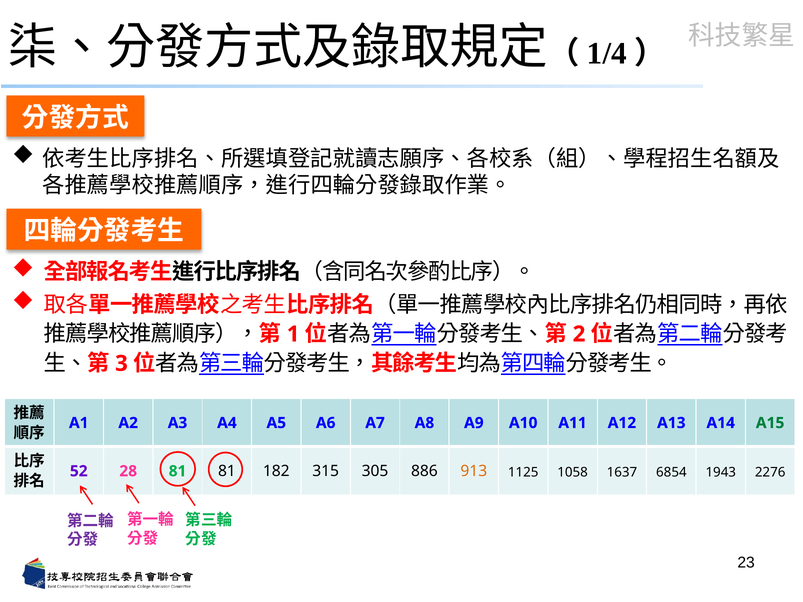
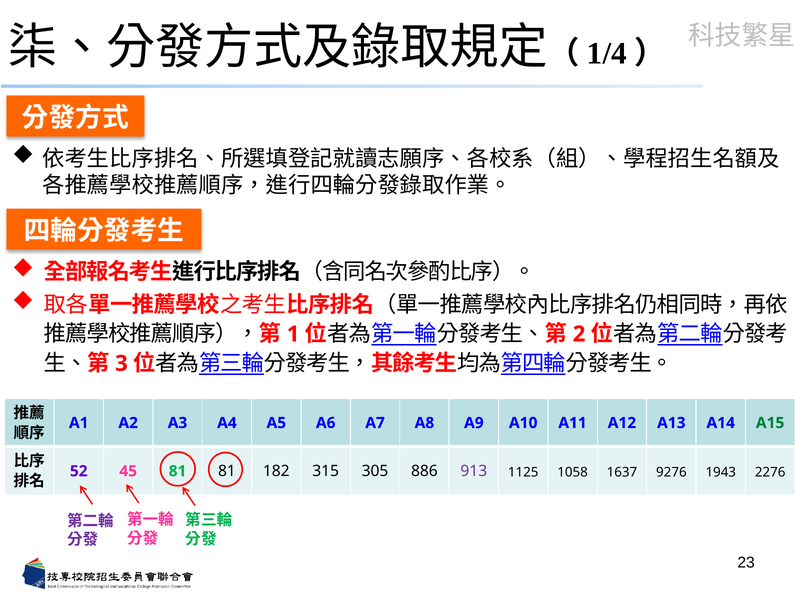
28: 28 -> 45
913 colour: orange -> purple
6854: 6854 -> 9276
